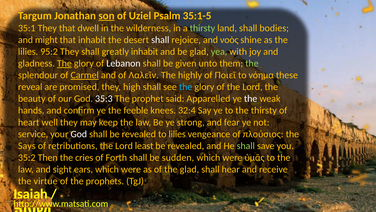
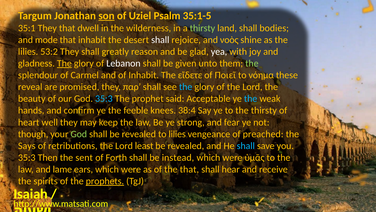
might: might -> mode
95:2: 95:2 -> 53:2
greatly inhabit: inhabit -> reason
yea colour: light green -> white
Carmel underline: present -> none
of Λαλεῖν: Λαλεῖν -> Inhabit
highly: highly -> εἴδετε
high: high -> παρʼ
35:3 at (104, 98) colour: white -> light blue
Apparelled: Apparelled -> Acceptable
the at (251, 98) colour: white -> light blue
32:4: 32:4 -> 38:4
service: service -> though
God at (79, 134) colour: white -> light green
πλούσιος: πλούσιος -> preached
shall at (246, 145) colour: light green -> light blue
35:2 at (27, 157): 35:2 -> 35:3
cries: cries -> sent
sudden: sudden -> instead
sight: sight -> lame
the glad: glad -> that
virtue: virtue -> spirits
prophets underline: none -> present
